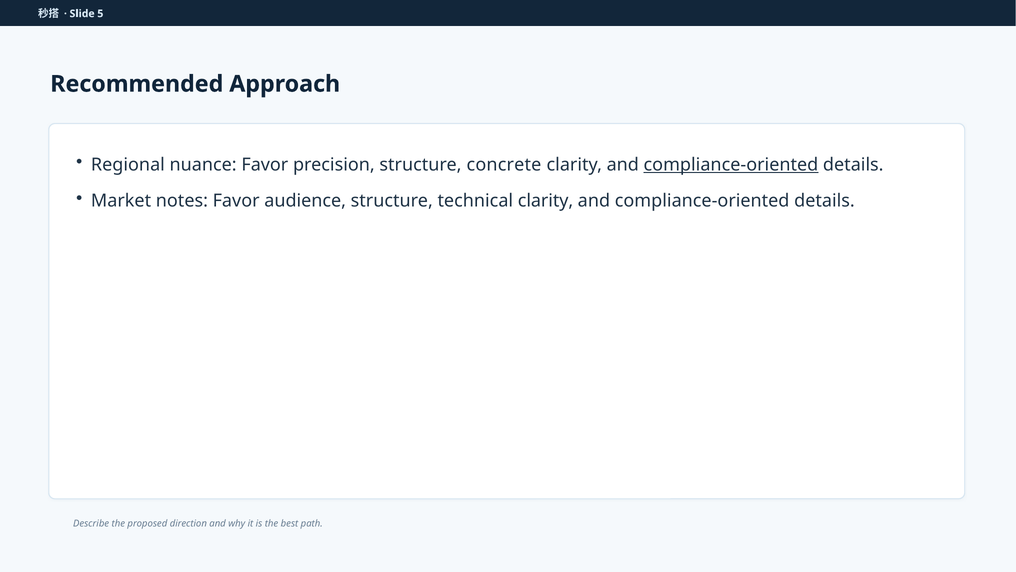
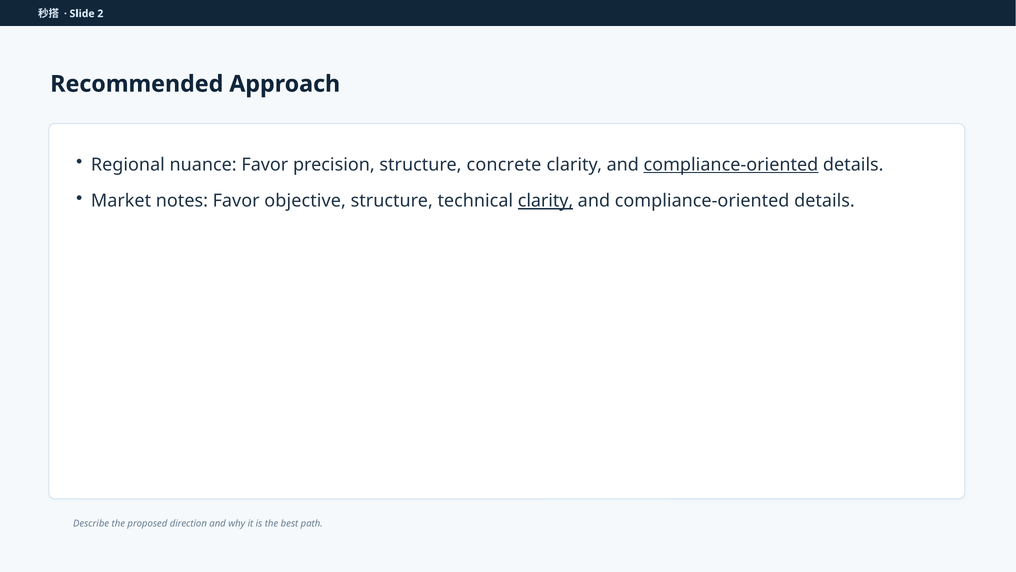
5: 5 -> 2
audience: audience -> objective
clarity at (546, 201) underline: none -> present
